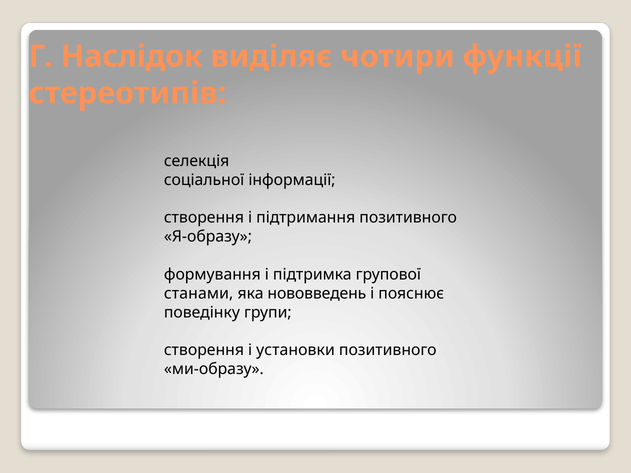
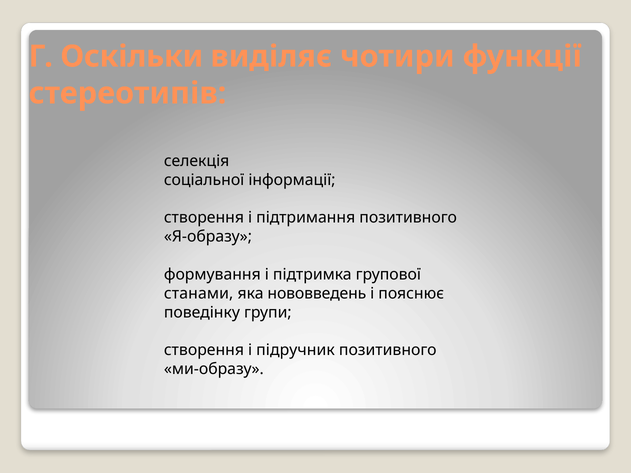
Наслідок: Наслідок -> Оскільки
установки: установки -> підручник
